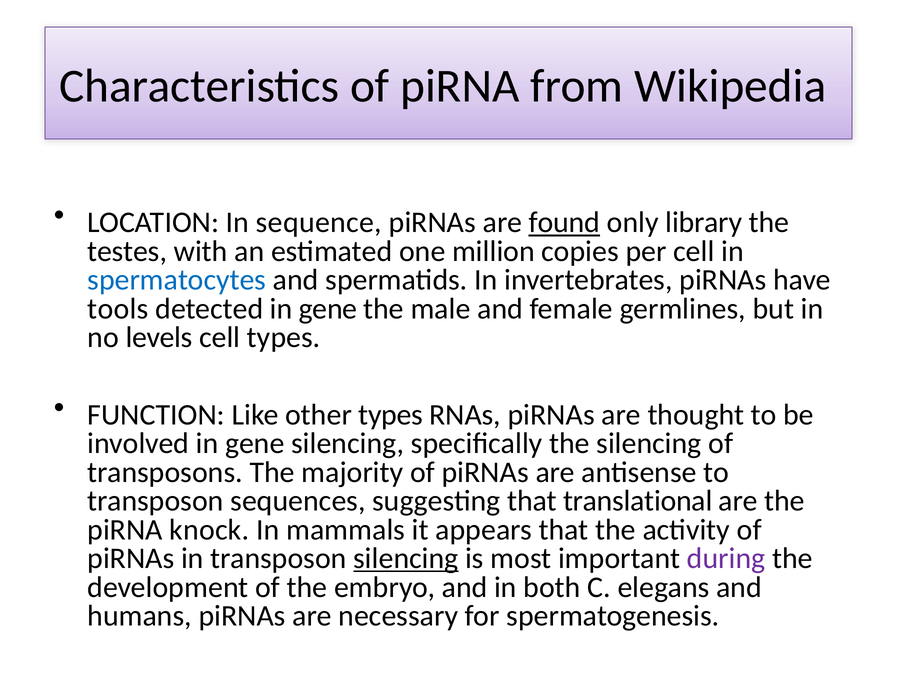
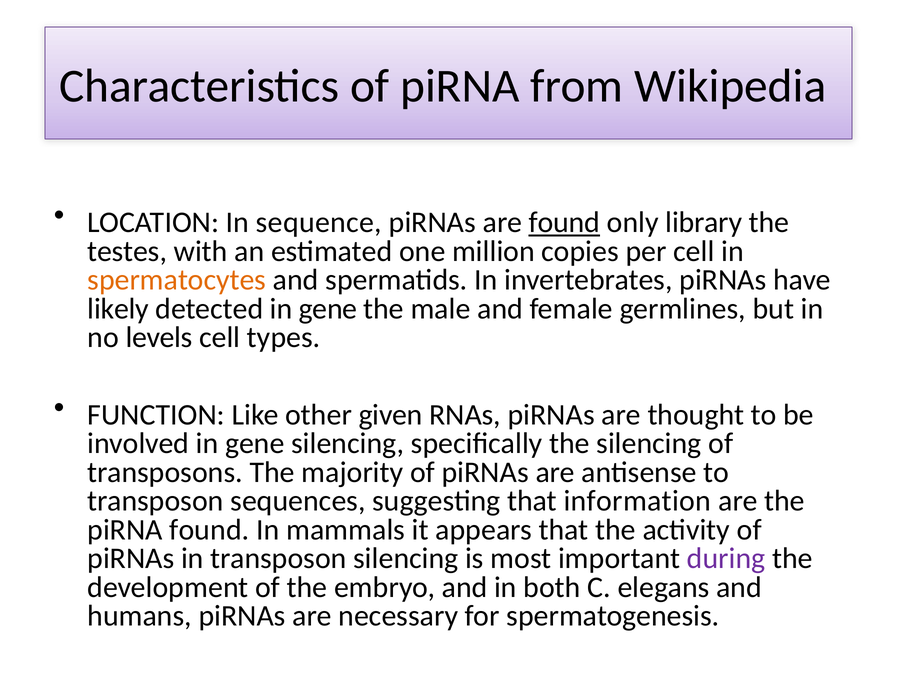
spermatocytes colour: blue -> orange
tools: tools -> likely
other types: types -> given
translational: translational -> information
piRNA knock: knock -> found
silencing at (406, 558) underline: present -> none
